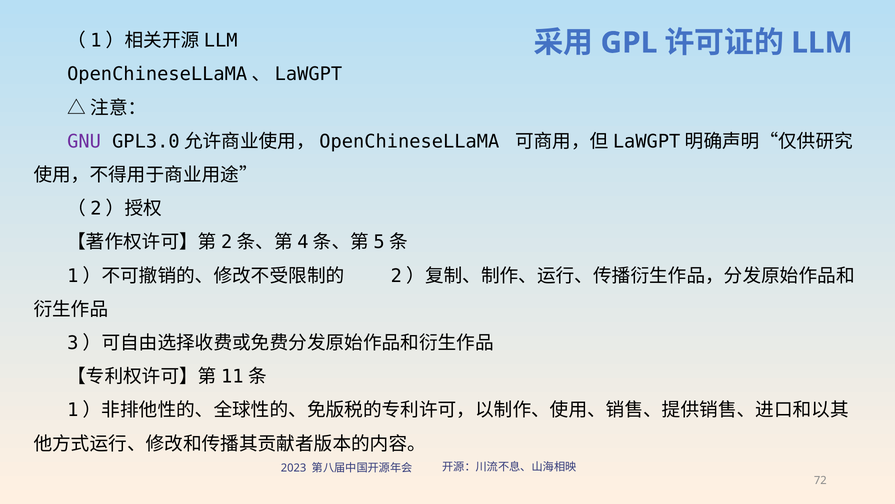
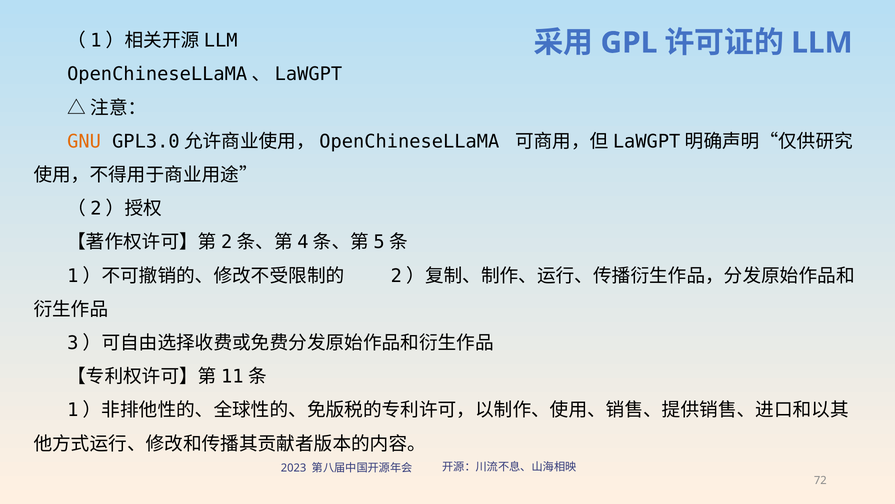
GNU colour: purple -> orange
